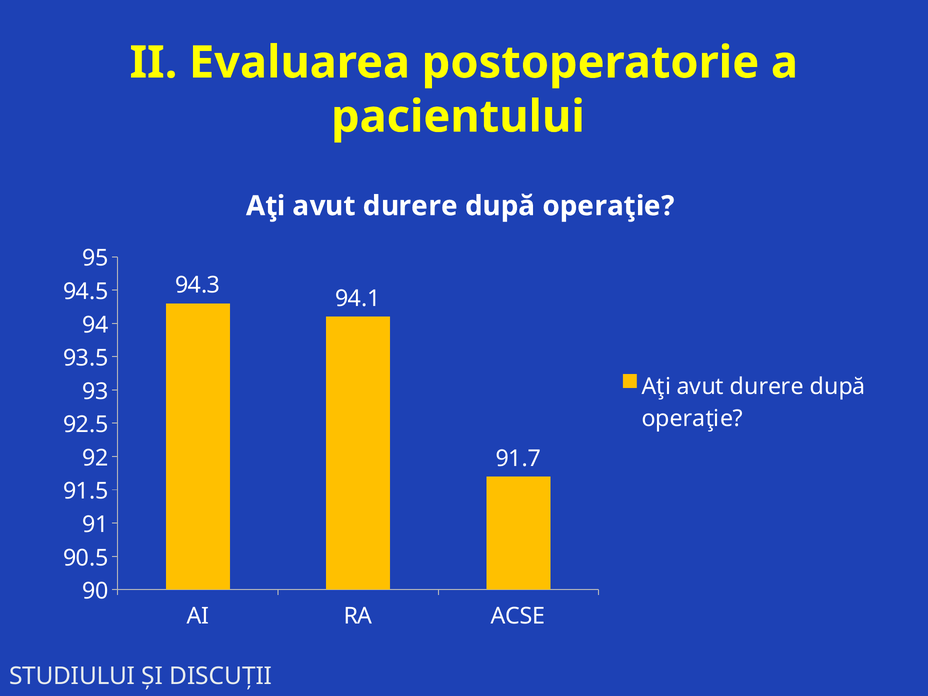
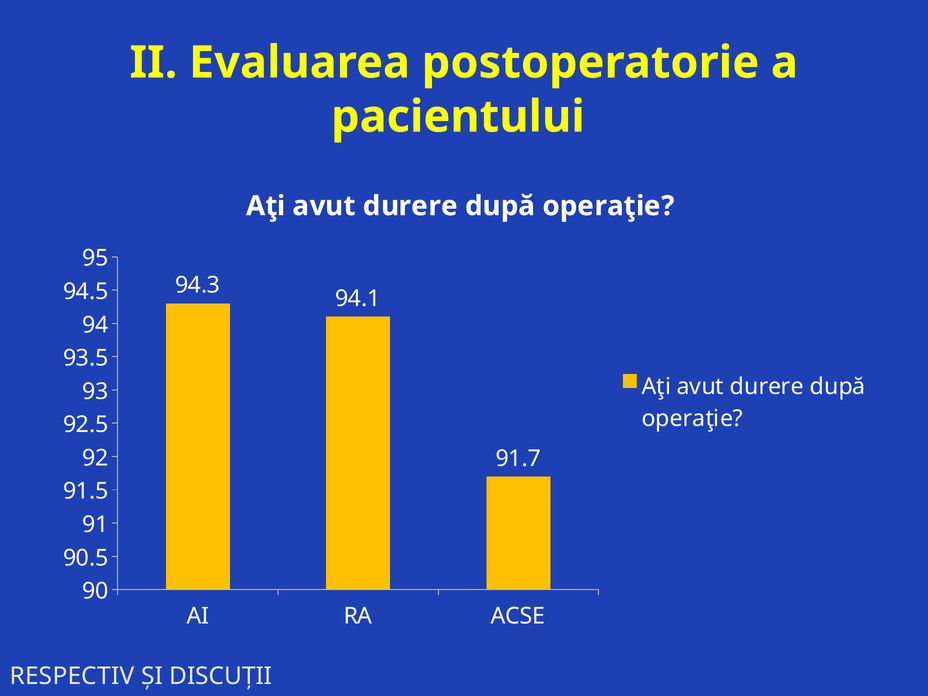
STUDIULUI: STUDIULUI -> RESPECTIV
